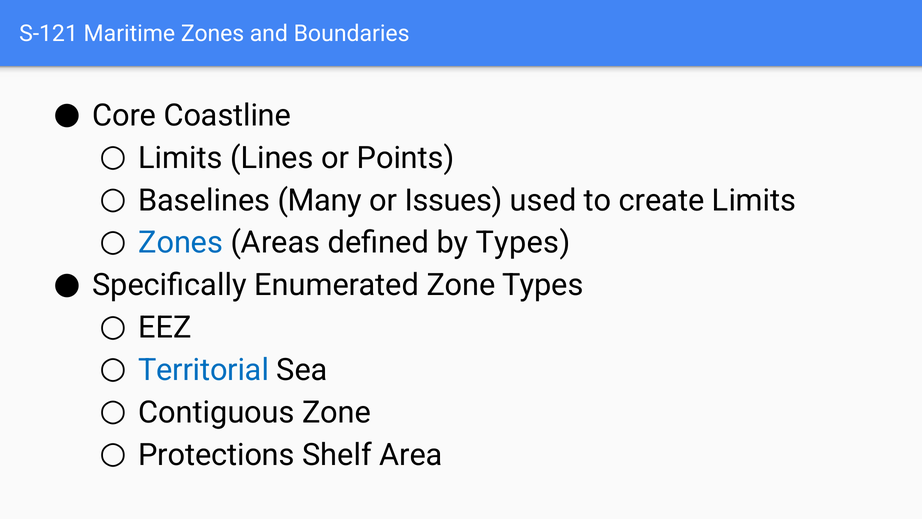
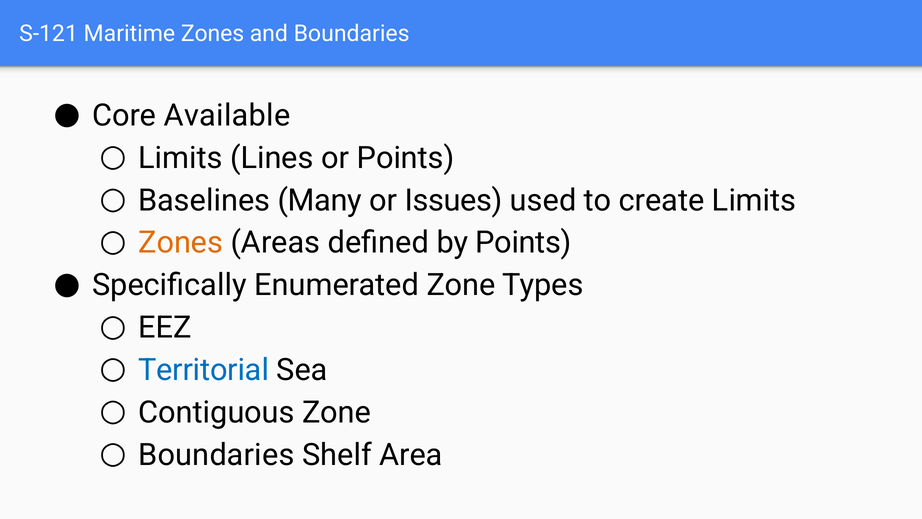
Coastline: Coastline -> Available
Zones at (181, 243) colour: blue -> orange
by Types: Types -> Points
Protections at (216, 455): Protections -> Boundaries
